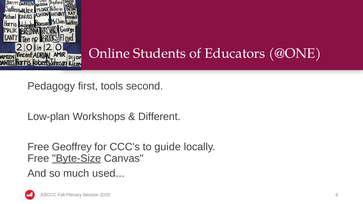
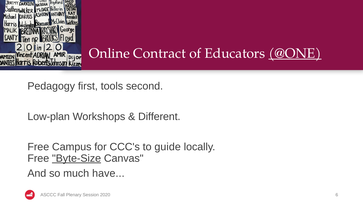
Students: Students -> Contract
@ONE underline: none -> present
Geoffrey: Geoffrey -> Campus
used: used -> have
